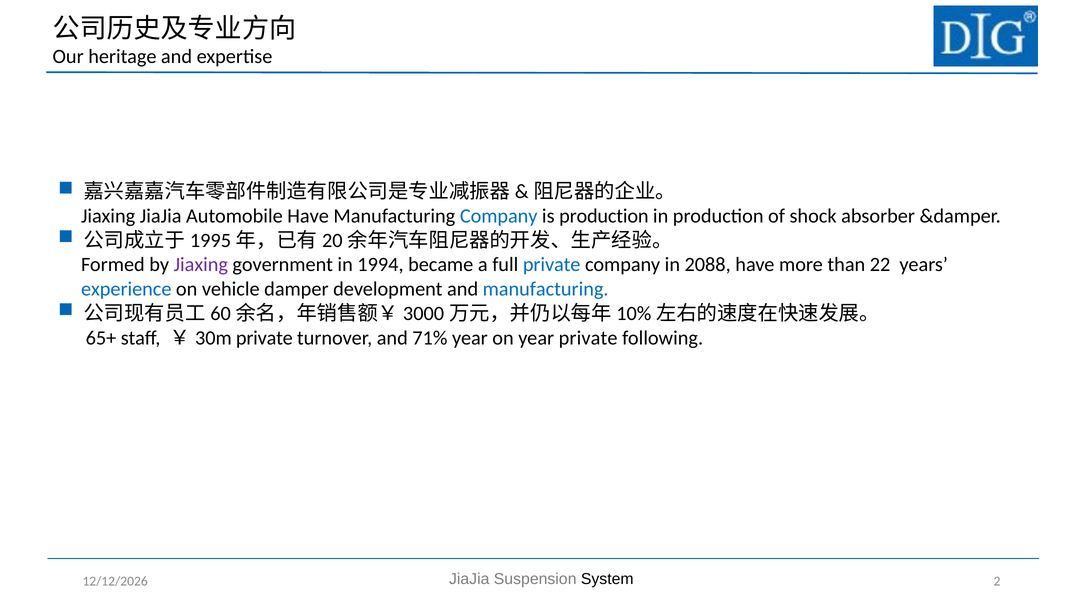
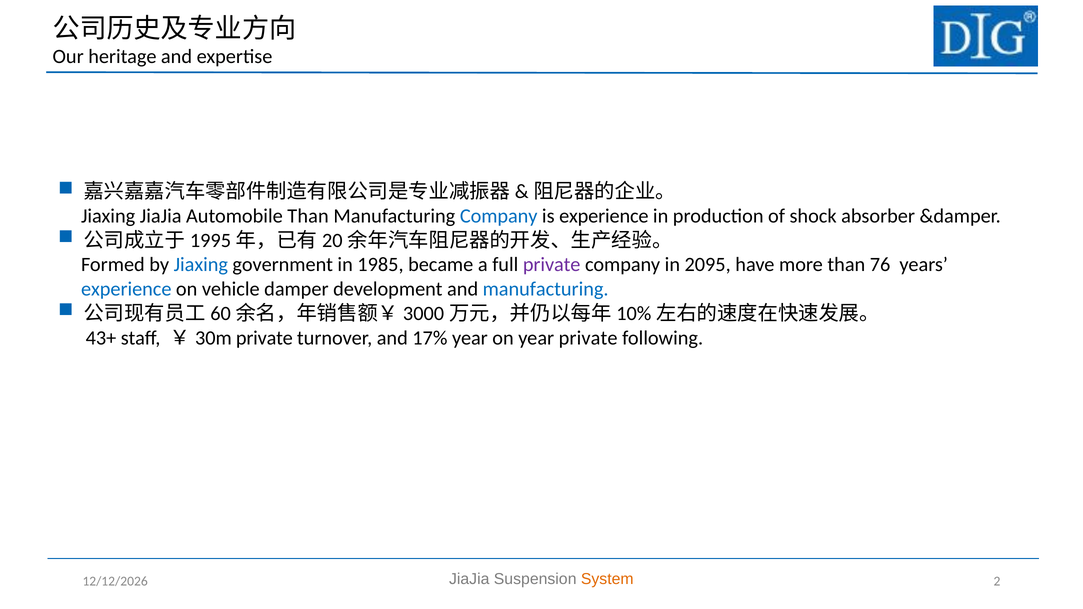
Automobile Have: Have -> Than
is production: production -> experience
Jiaxing at (201, 265) colour: purple -> blue
1994: 1994 -> 1985
private at (552, 265) colour: blue -> purple
2088: 2088 -> 2095
22: 22 -> 76
65+: 65+ -> 43+
71%: 71% -> 17%
System colour: black -> orange
